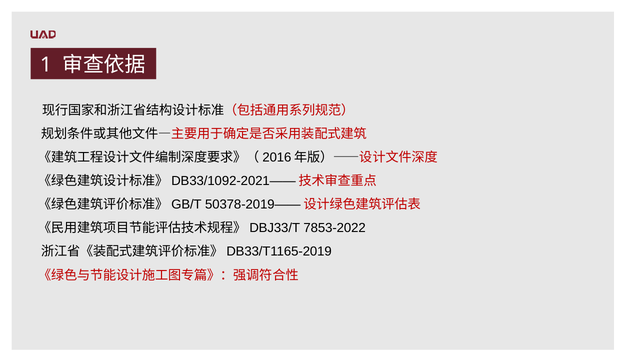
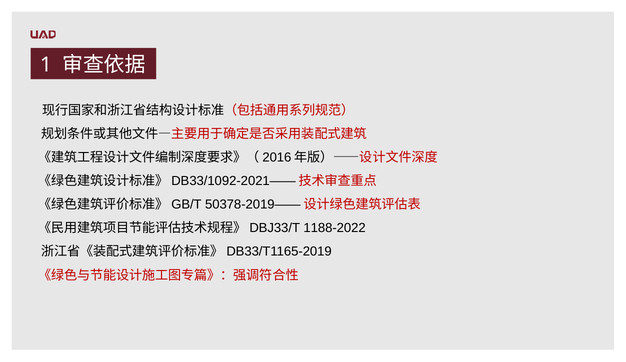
7853-2022: 7853-2022 -> 1188-2022
